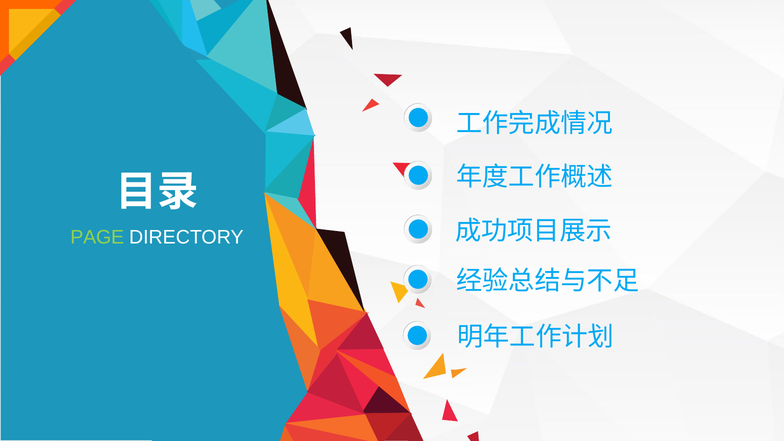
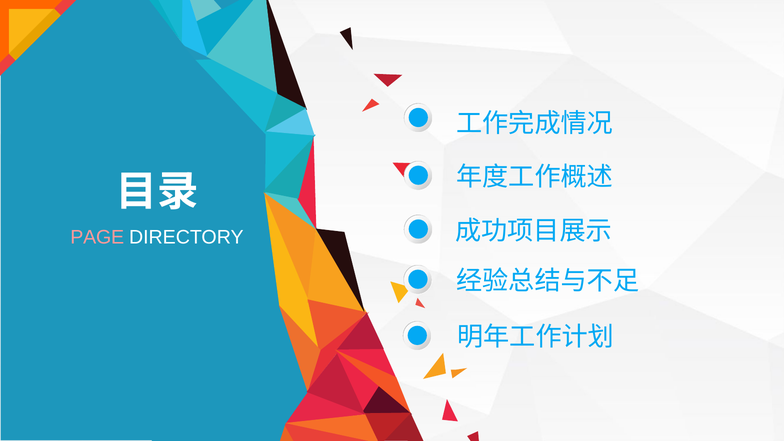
PAGE colour: light green -> pink
